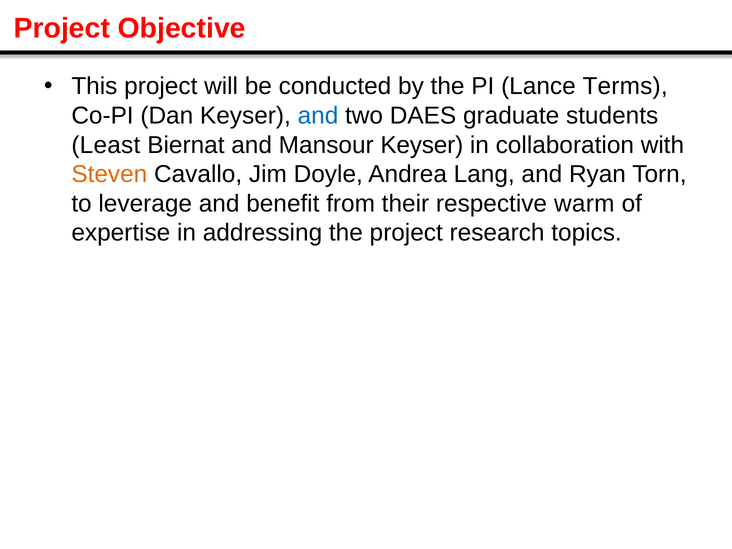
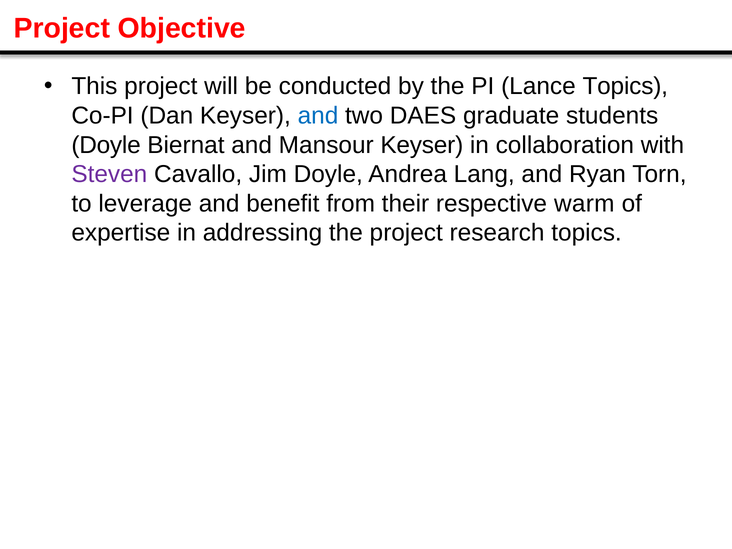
Lance Terms: Terms -> Topics
Least at (106, 145): Least -> Doyle
Steven colour: orange -> purple
